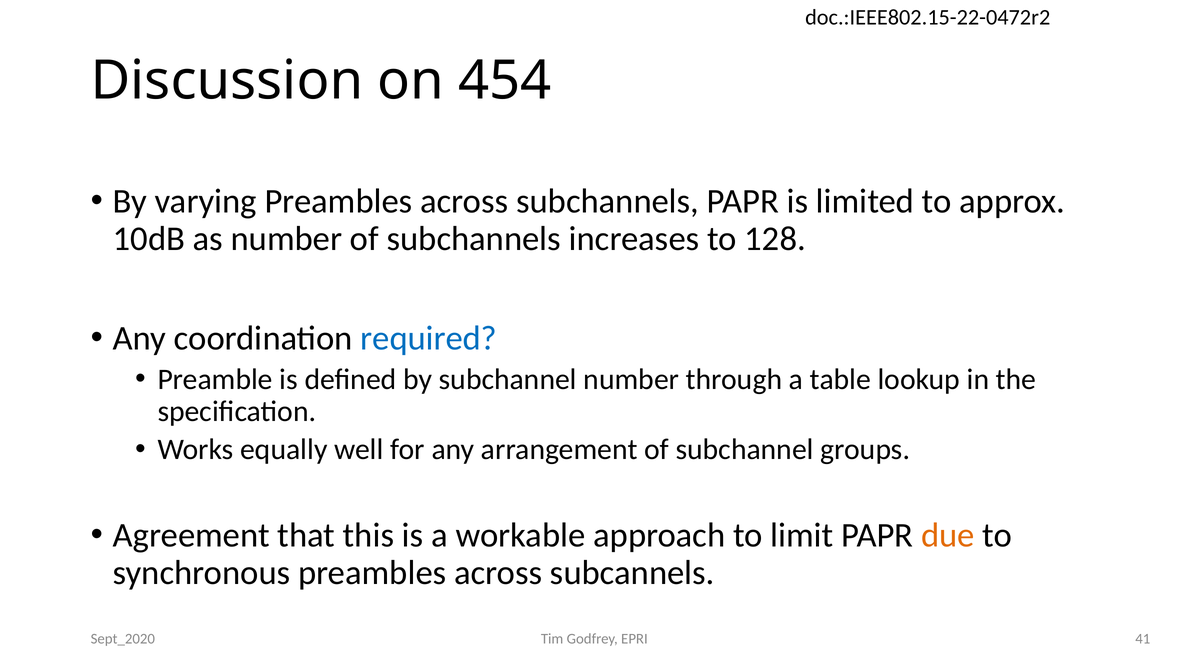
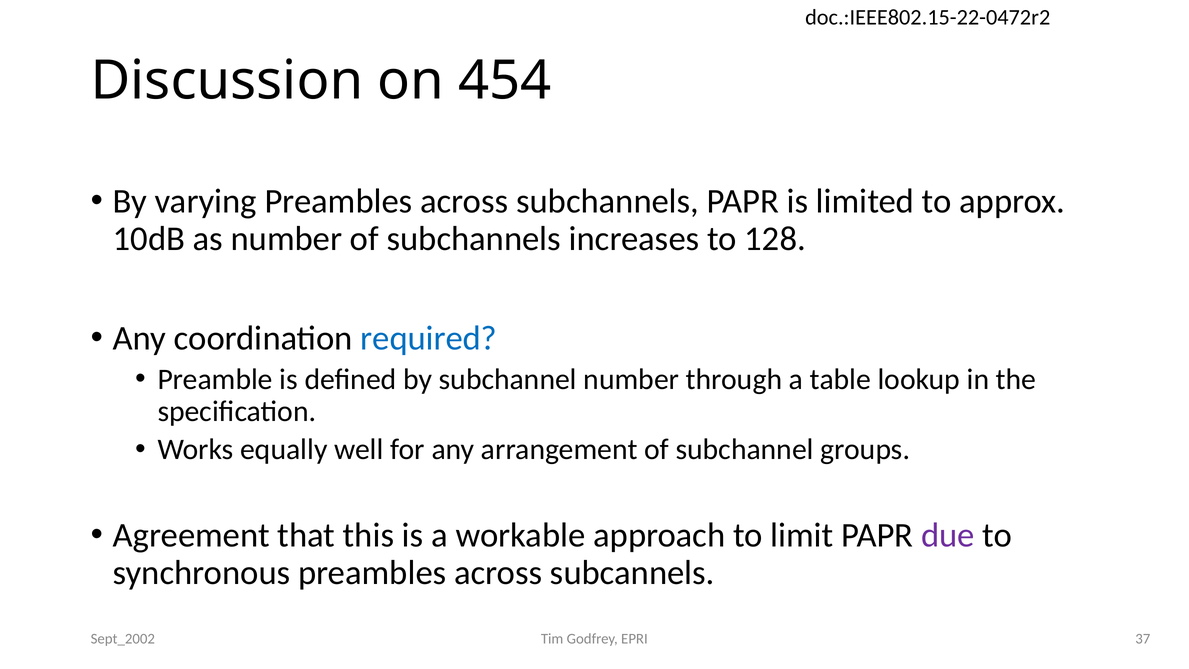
due colour: orange -> purple
41: 41 -> 37
Sept_2020: Sept_2020 -> Sept_2002
